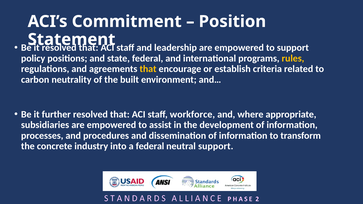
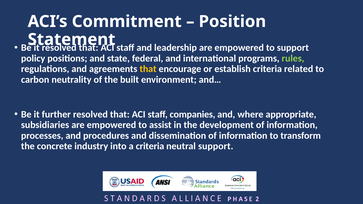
rules colour: yellow -> light green
workforce: workforce -> companies
a federal: federal -> criteria
